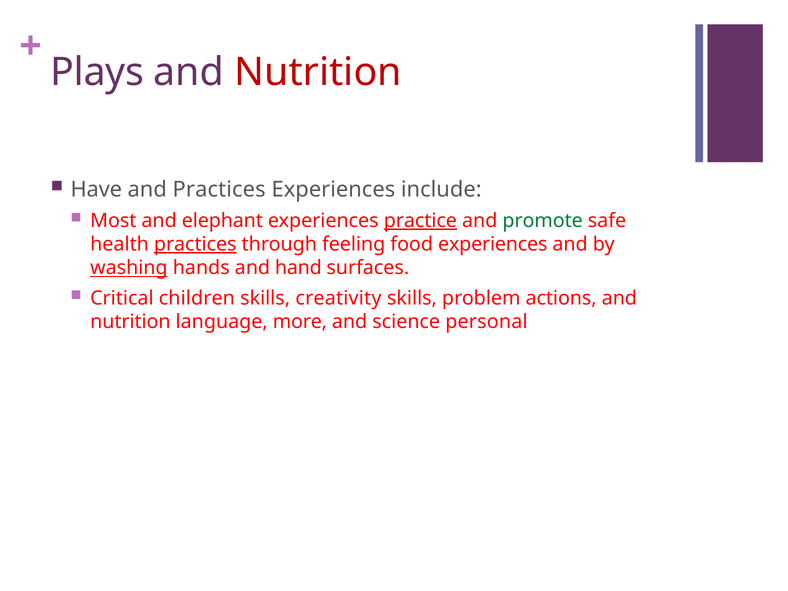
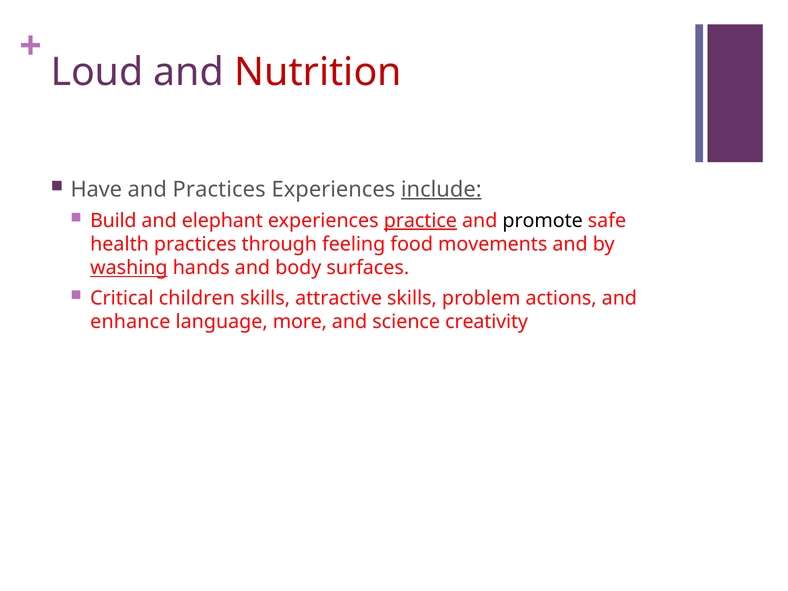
Plays: Plays -> Loud
include underline: none -> present
Most: Most -> Build
promote colour: green -> black
practices at (195, 244) underline: present -> none
food experiences: experiences -> movements
hand: hand -> body
creativity: creativity -> attractive
nutrition at (130, 322): nutrition -> enhance
personal: personal -> creativity
